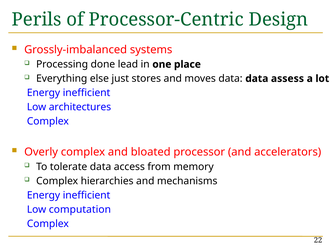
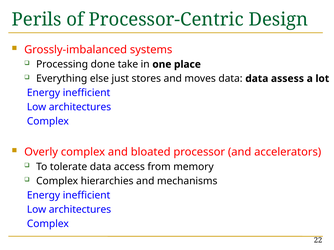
lead: lead -> take
computation at (80, 210): computation -> architectures
